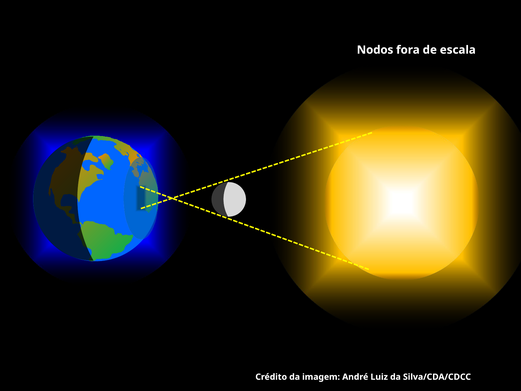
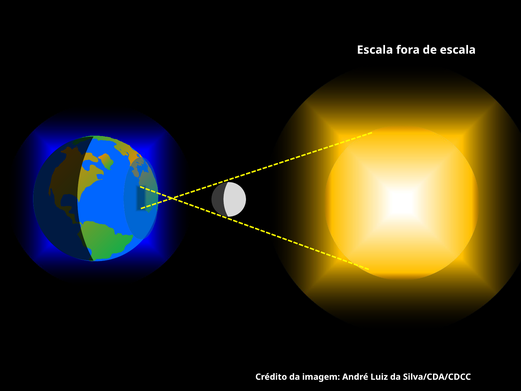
Nodos at (375, 50): Nodos -> Escala
